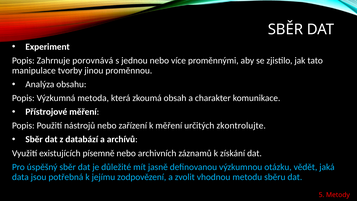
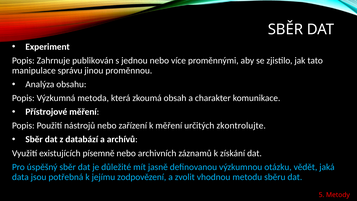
porovnává: porovnává -> publikován
tvorby: tvorby -> správu
